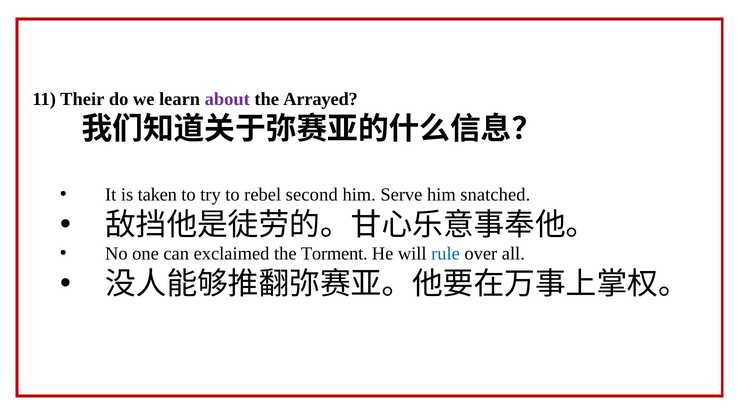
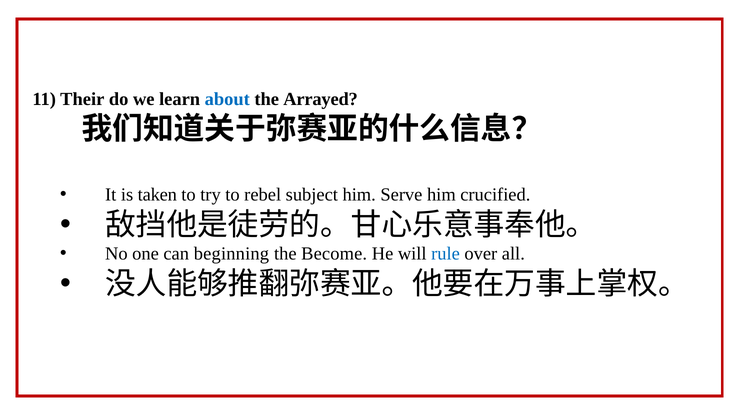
about colour: purple -> blue
second: second -> subject
snatched: snatched -> crucified
exclaimed: exclaimed -> beginning
Torment: Torment -> Become
